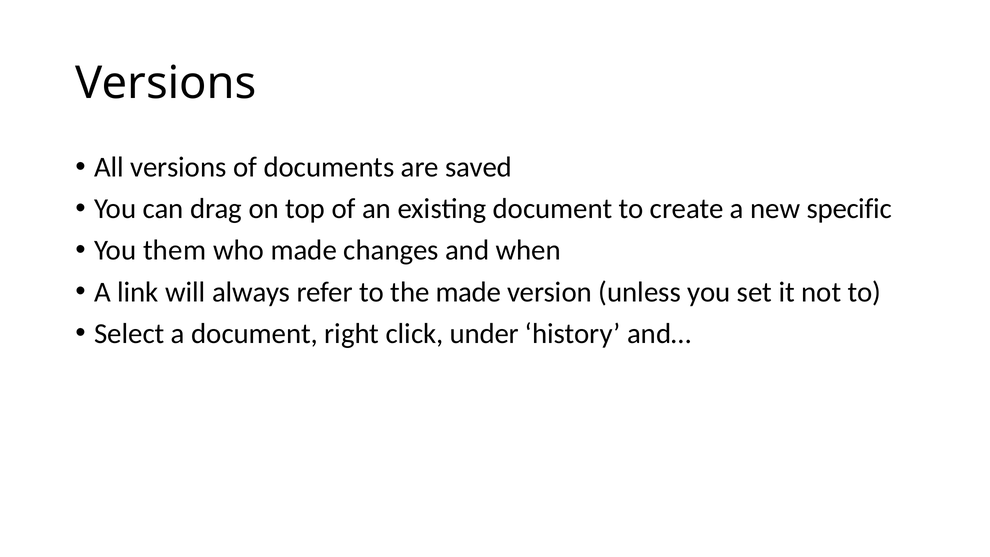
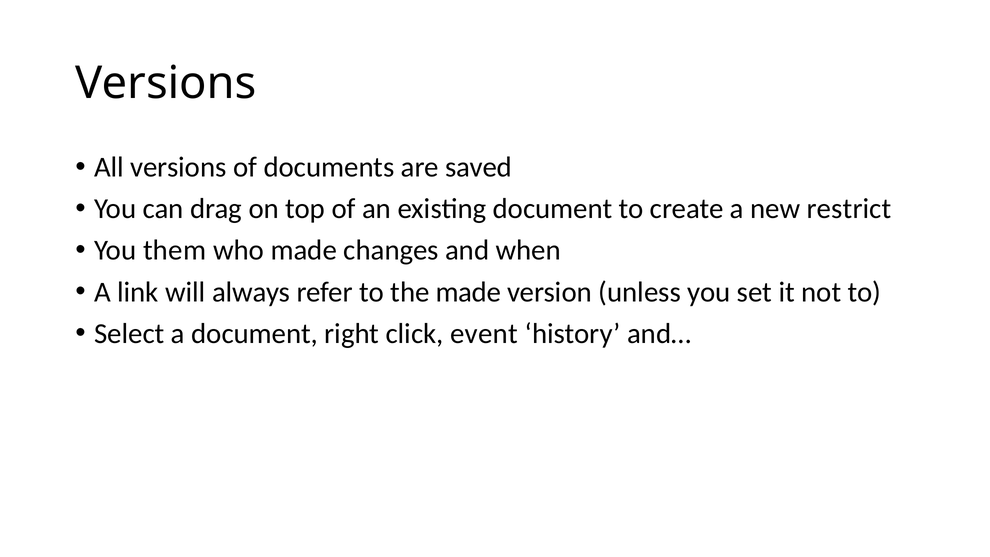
specific: specific -> restrict
under: under -> event
